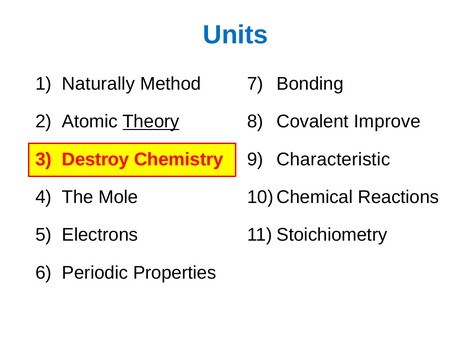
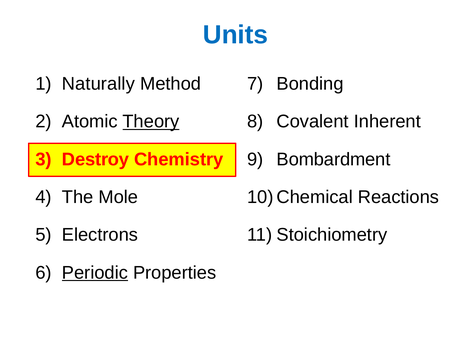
Improve: Improve -> Inherent
Characteristic: Characteristic -> Bombardment
Periodic underline: none -> present
